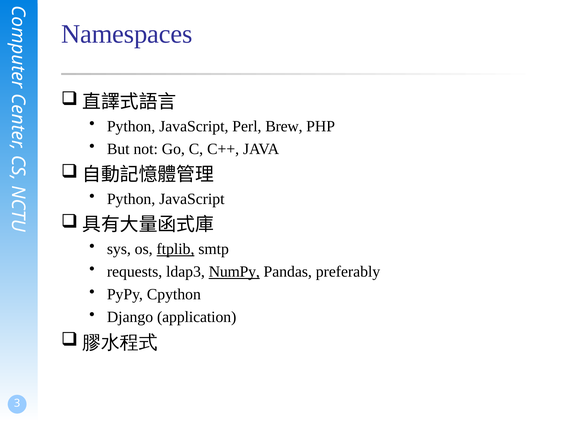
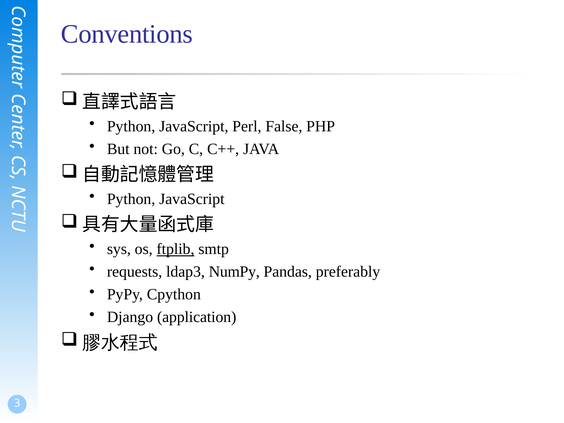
Namespaces: Namespaces -> Conventions
Brew: Brew -> False
NumPy underline: present -> none
